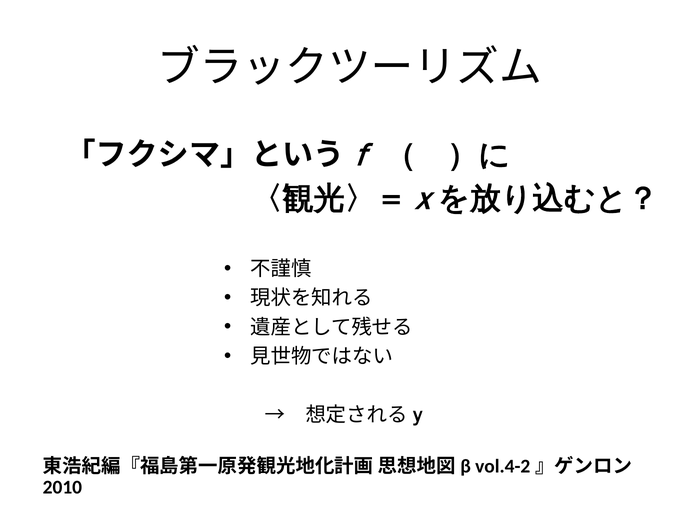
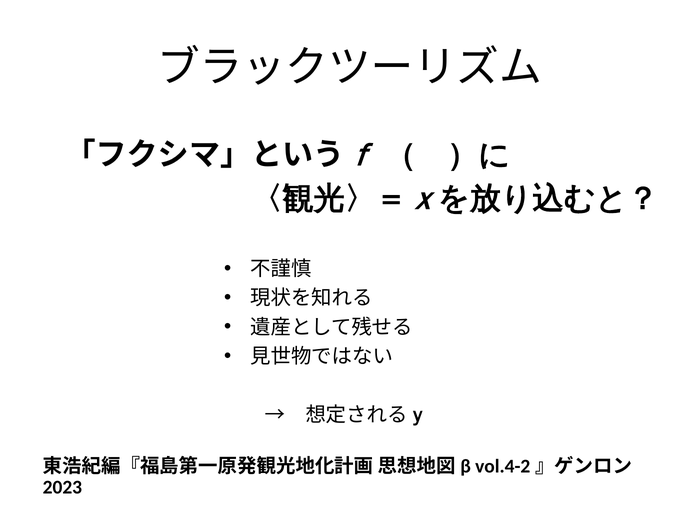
2010: 2010 -> 2023
